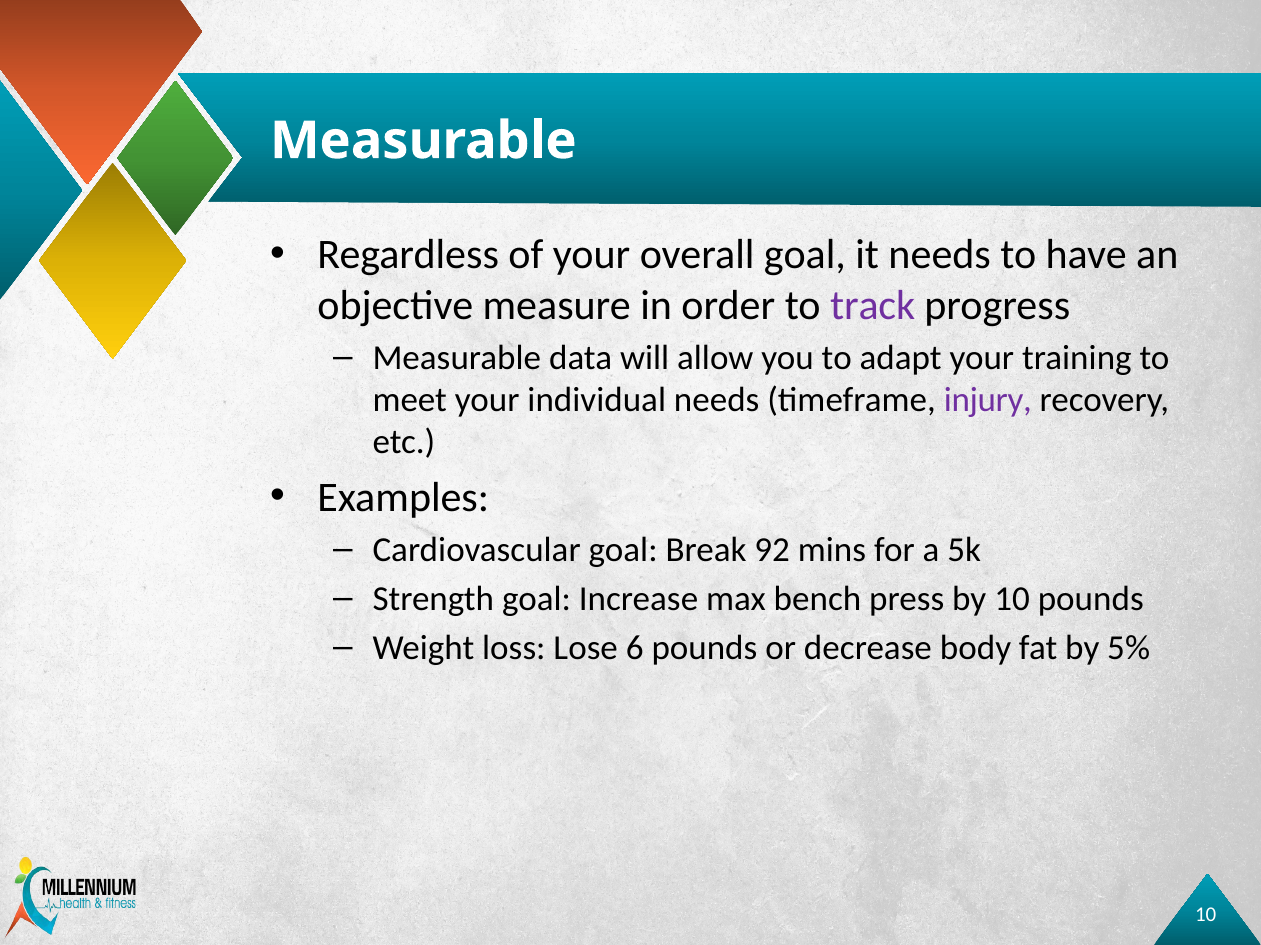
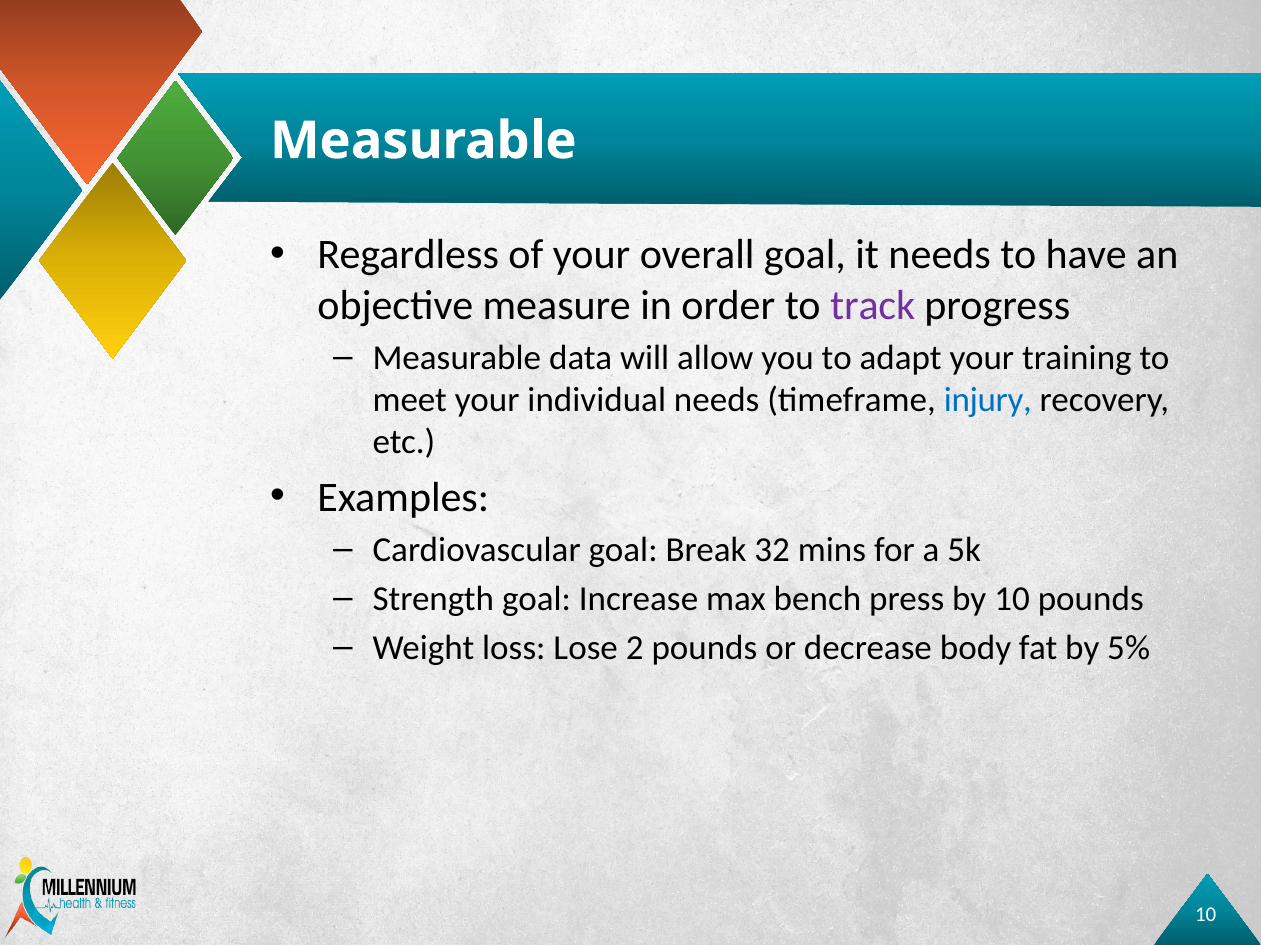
injury colour: purple -> blue
92: 92 -> 32
6: 6 -> 2
